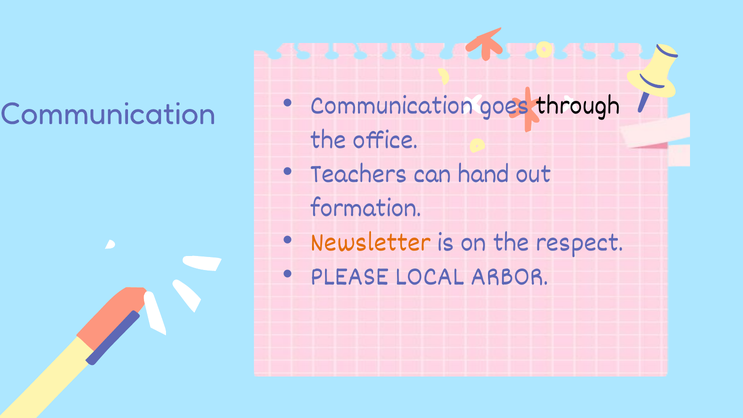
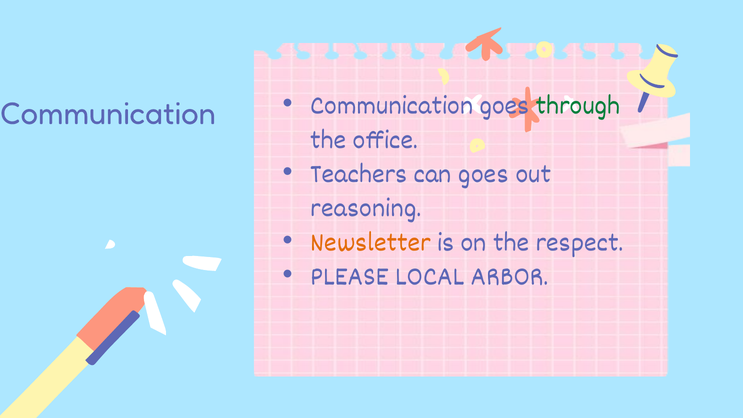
through colour: black -> green
can hand: hand -> goes
formation: formation -> reasoning
